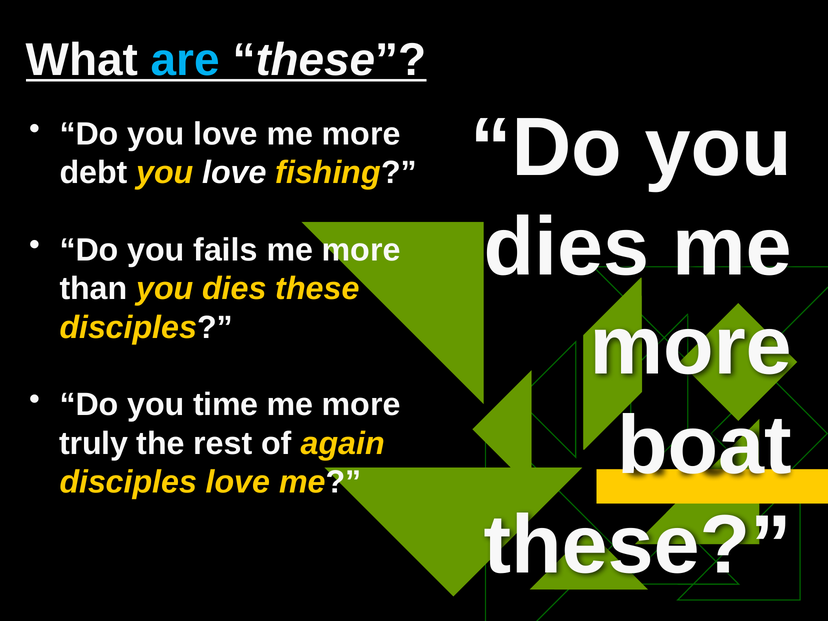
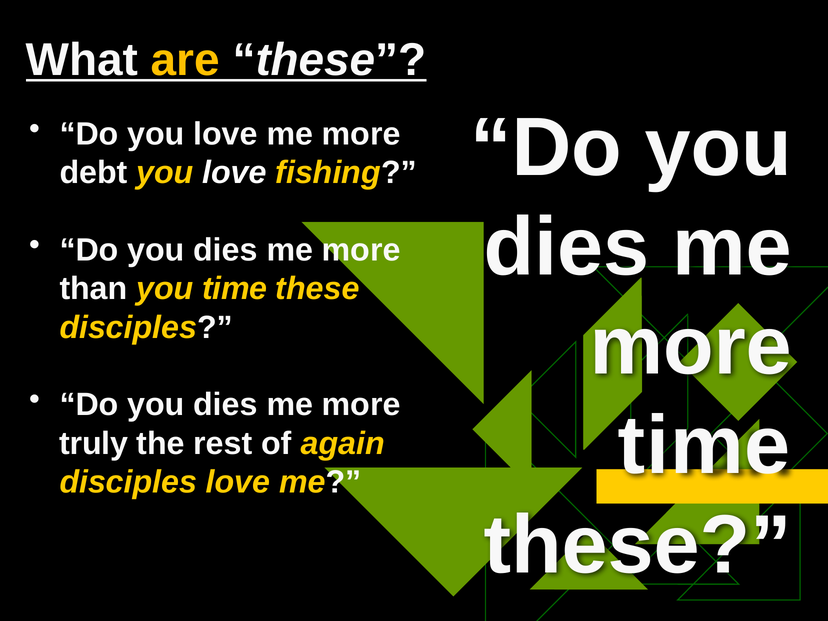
are colour: light blue -> yellow
fails at (226, 250): fails -> dies
than you dies: dies -> time
time at (226, 405): time -> dies
boat at (705, 446): boat -> time
